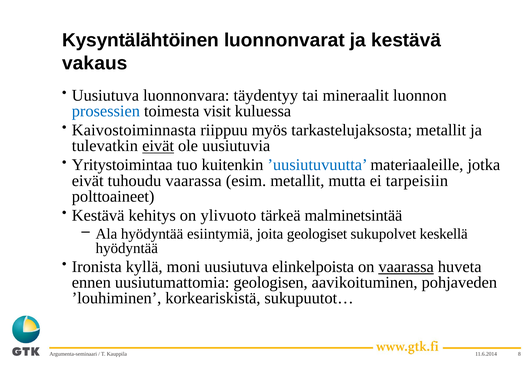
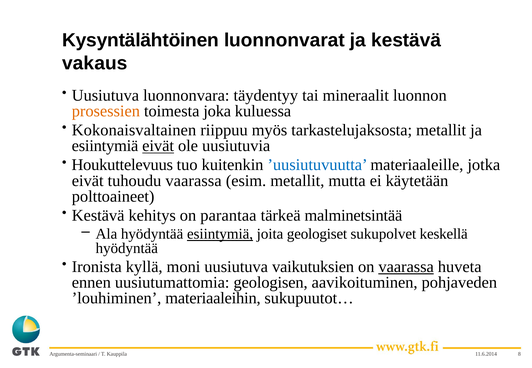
prosessien colour: blue -> orange
visit: visit -> joka
Kaivostoiminnasta: Kaivostoiminnasta -> Kokonaisvaltainen
tulevatkin at (105, 146): tulevatkin -> esiintymiä
Yritystoimintaa: Yritystoimintaa -> Houkuttelevuus
tarpeisiin: tarpeisiin -> käytetään
ylivuoto: ylivuoto -> parantaa
esiintymiä at (220, 234) underline: none -> present
elinkelpoista: elinkelpoista -> vaikutuksien
korkeariskistä: korkeariskistä -> materiaaleihin
